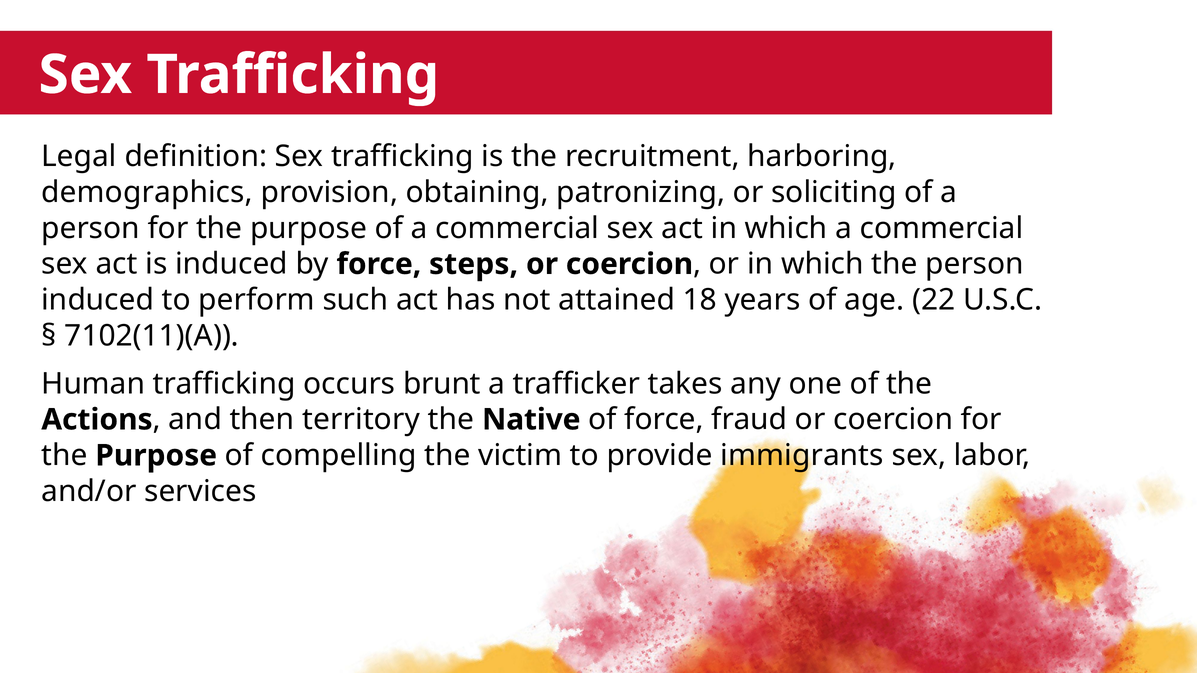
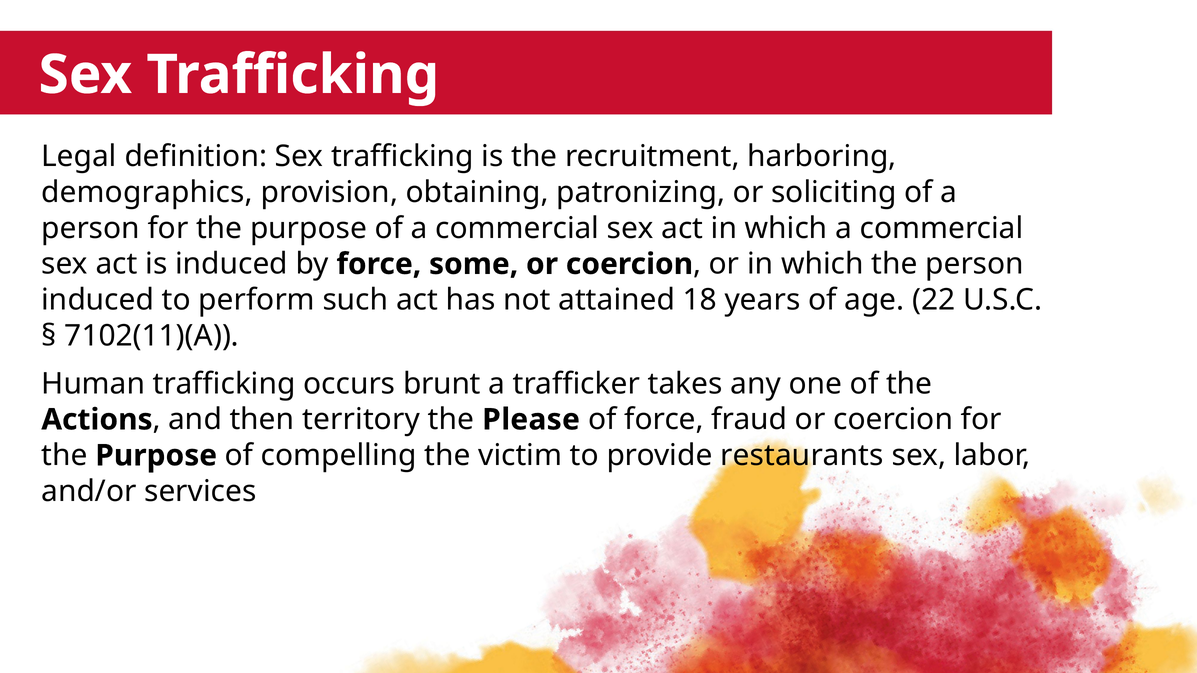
steps: steps -> some
Native: Native -> Please
immigrants: immigrants -> restaurants
